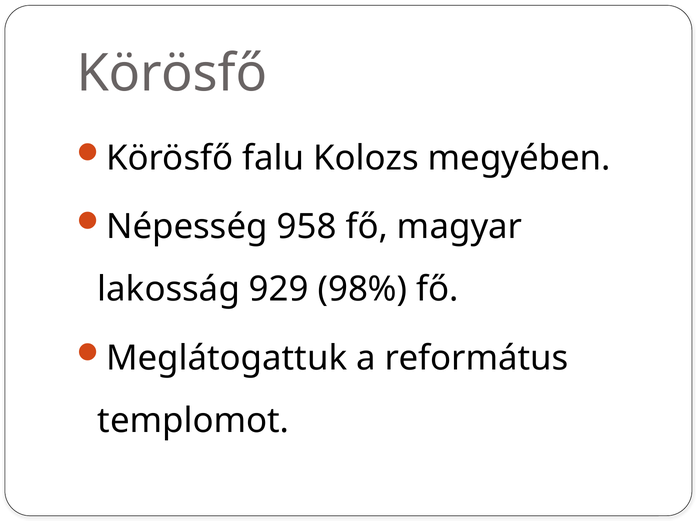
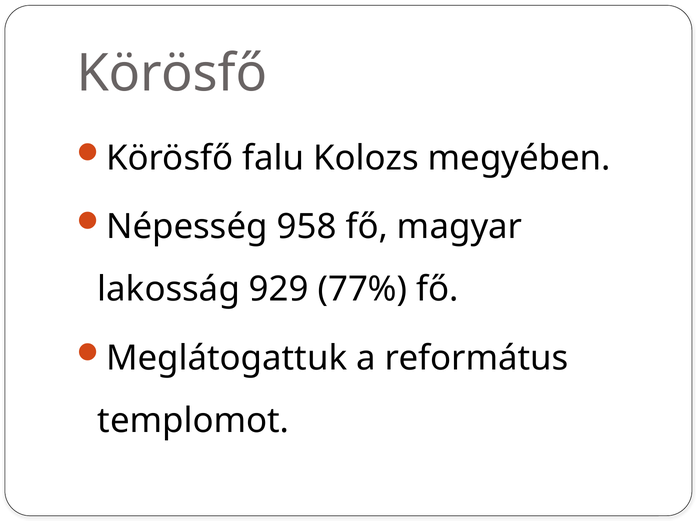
98%: 98% -> 77%
